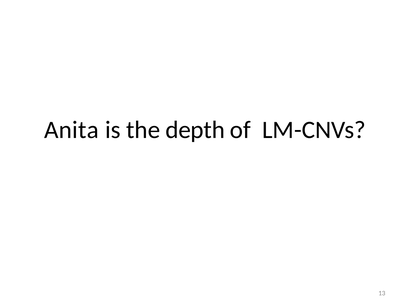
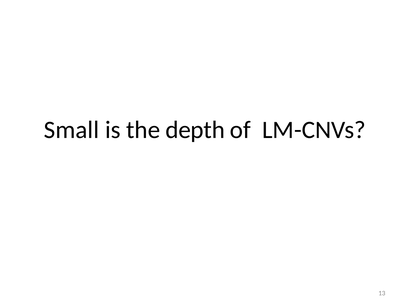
Anita: Anita -> Small
